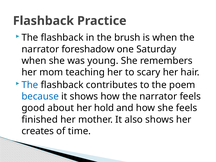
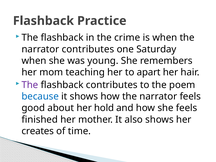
brush: brush -> crime
narrator foreshadow: foreshadow -> contributes
scary: scary -> apart
The at (30, 85) colour: blue -> purple
